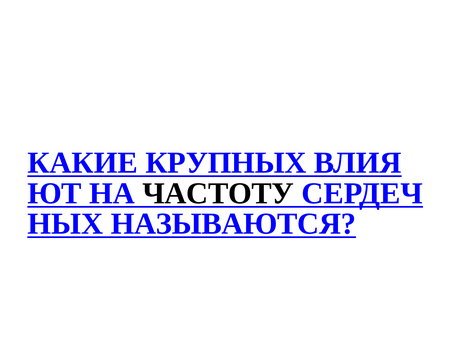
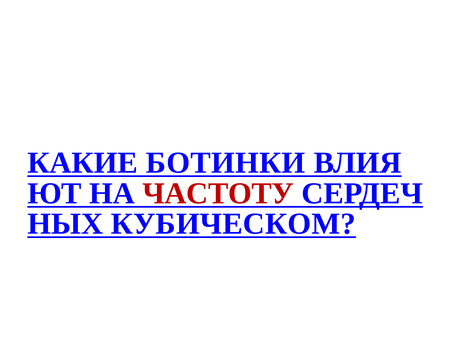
КРУПНЫХ: КРУПНЫХ -> БОТИНКИ
ЧАСТОТУ colour: black -> red
НАЗЫВАЮТСЯ: НАЗЫВАЮТСЯ -> КУБИЧЕСКОМ
